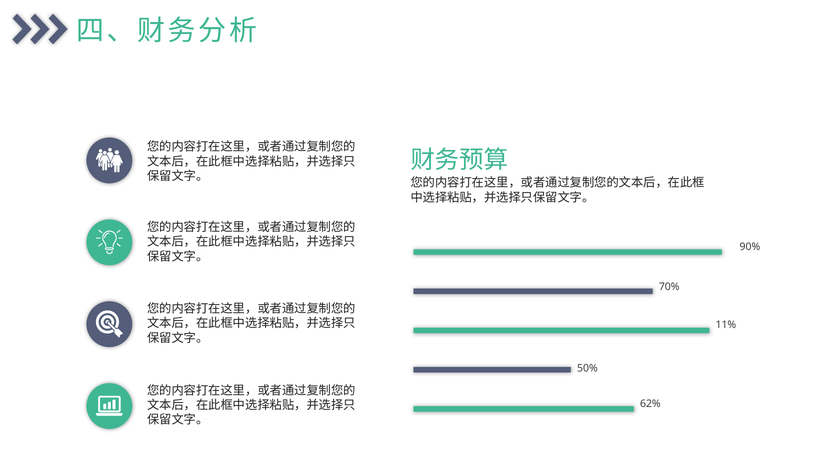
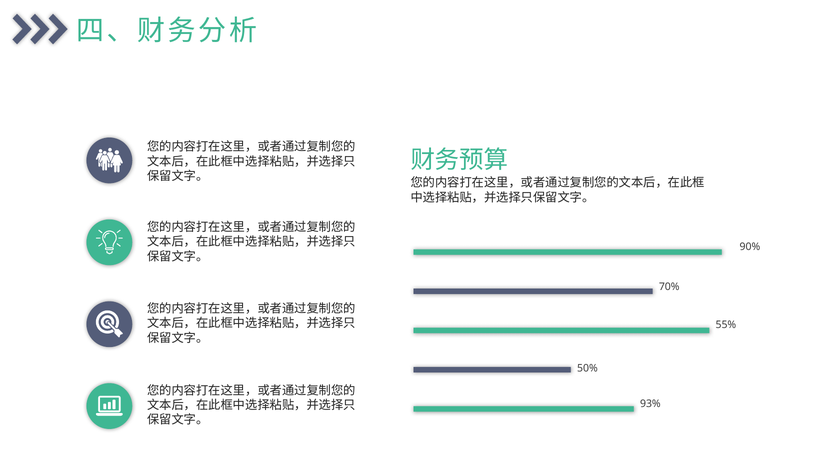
11%: 11% -> 55%
62%: 62% -> 93%
